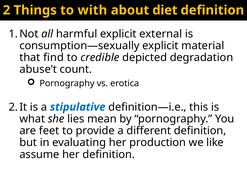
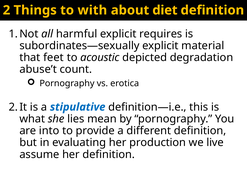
external: external -> requires
consumption—sexually: consumption—sexually -> subordinates—sexually
find: find -> feet
credible: credible -> acoustic
feet: feet -> into
like: like -> live
